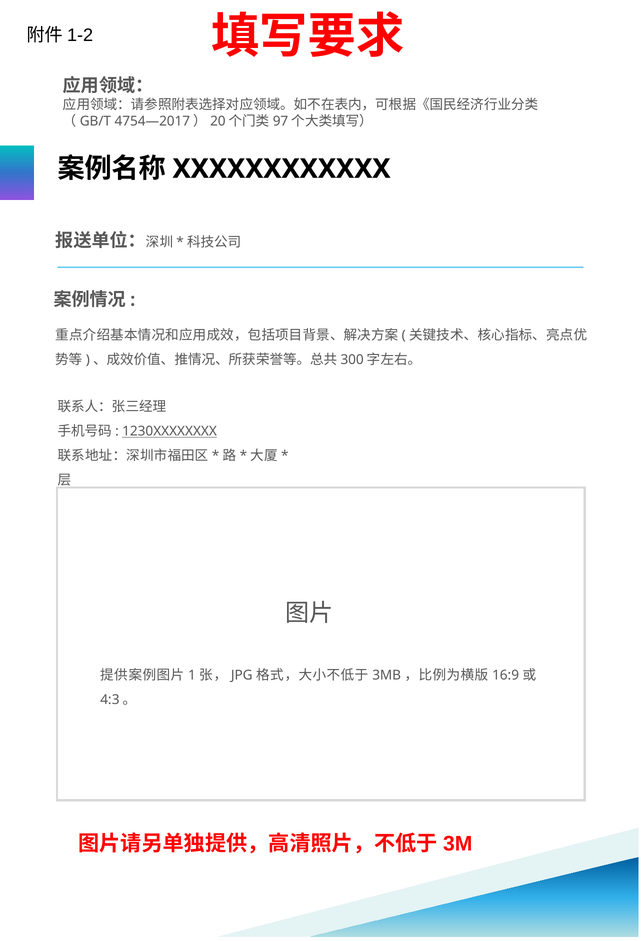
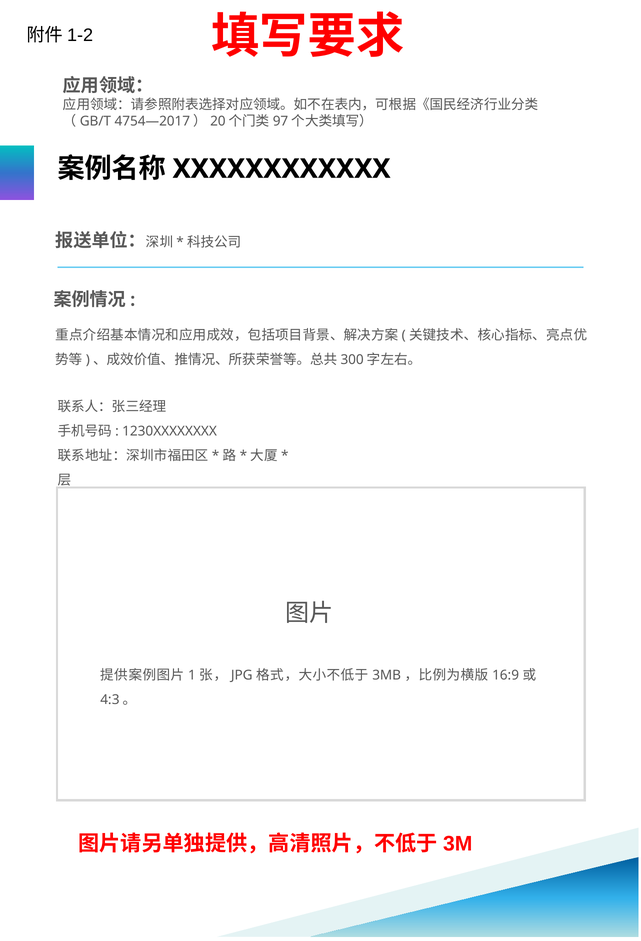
1230XXXXXXXX underline: present -> none
